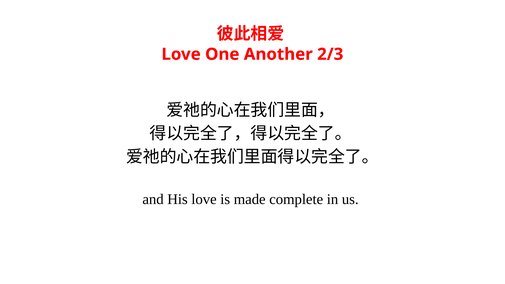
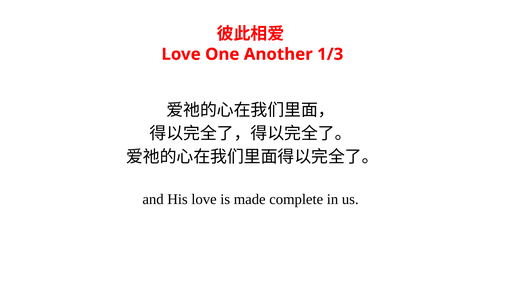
2/3: 2/3 -> 1/3
